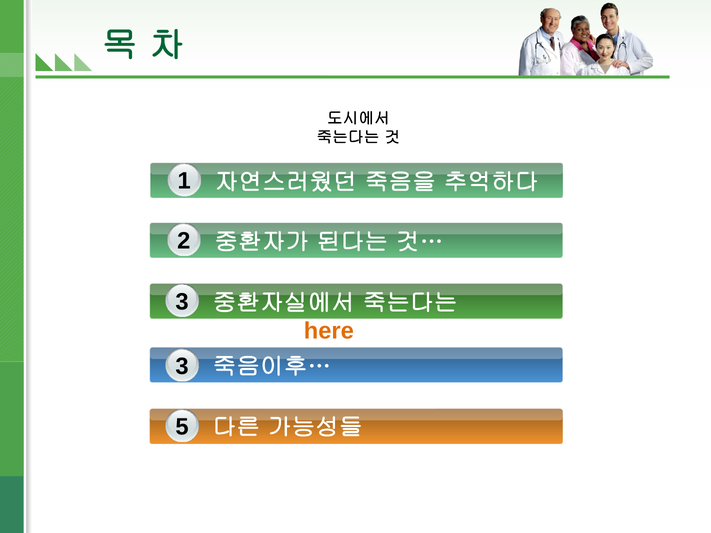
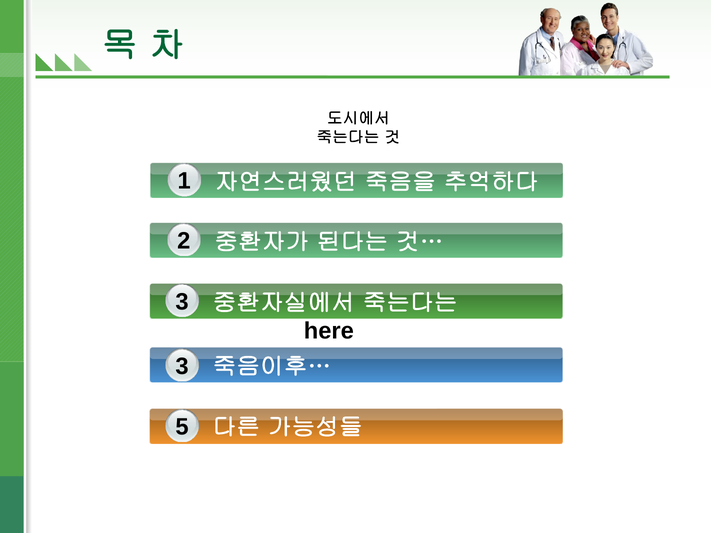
here colour: orange -> black
